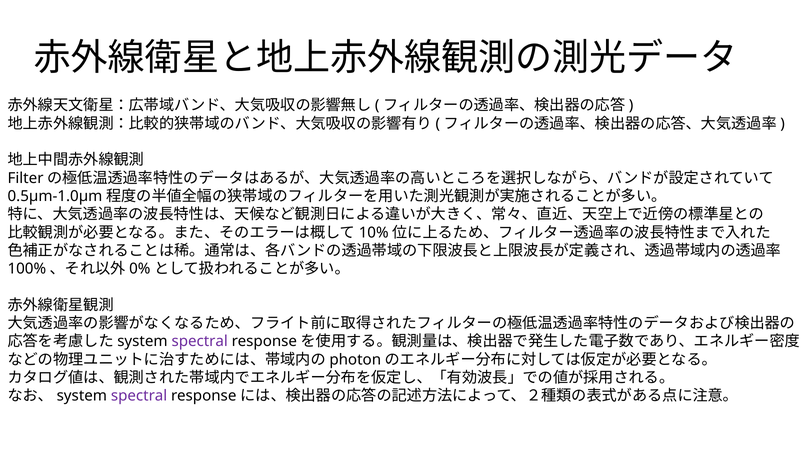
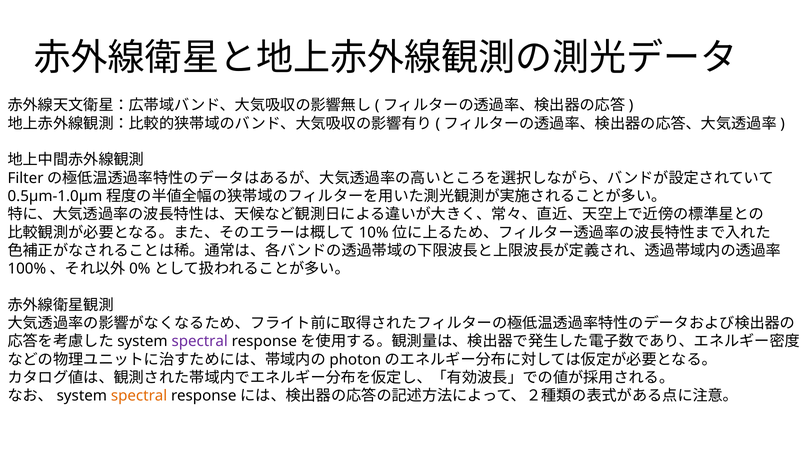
spectral at (139, 396) colour: purple -> orange
